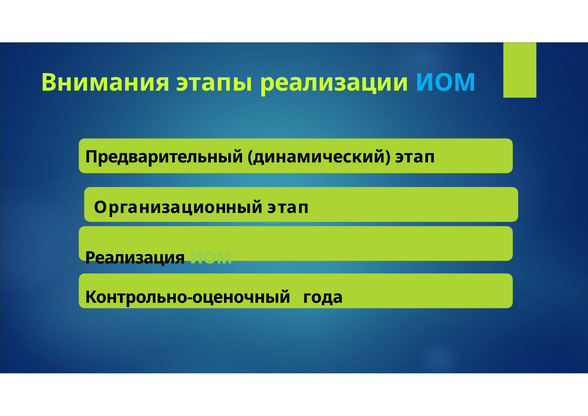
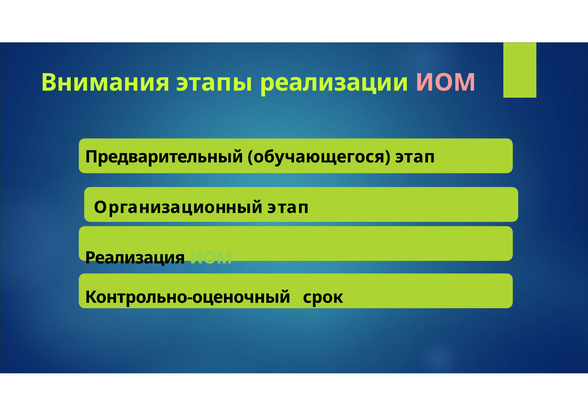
ИОМ at (446, 83) colour: light blue -> pink
динамический: динамический -> обучающегося
года: года -> срок
